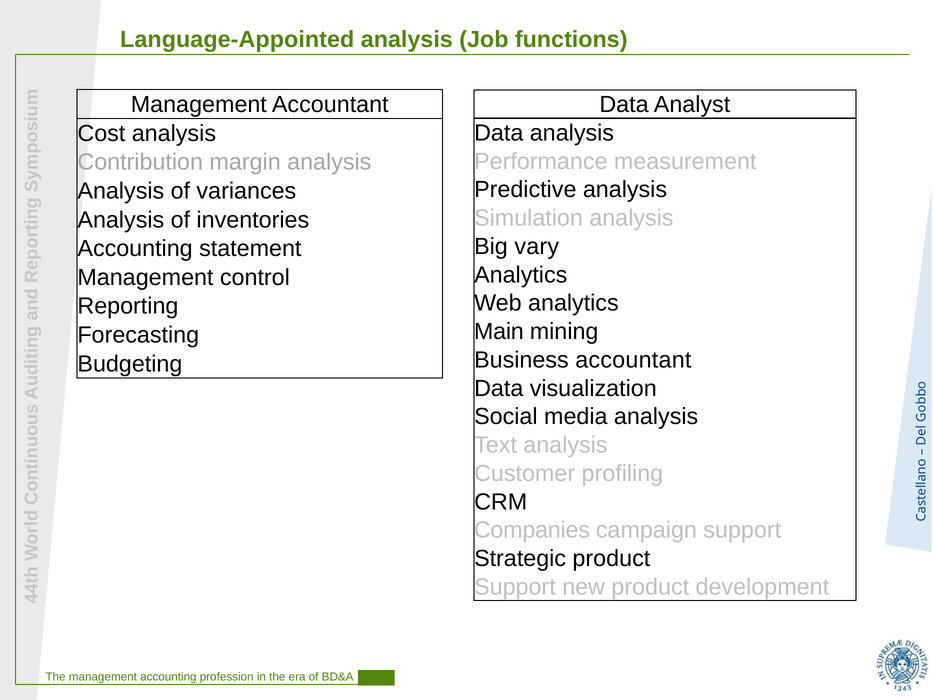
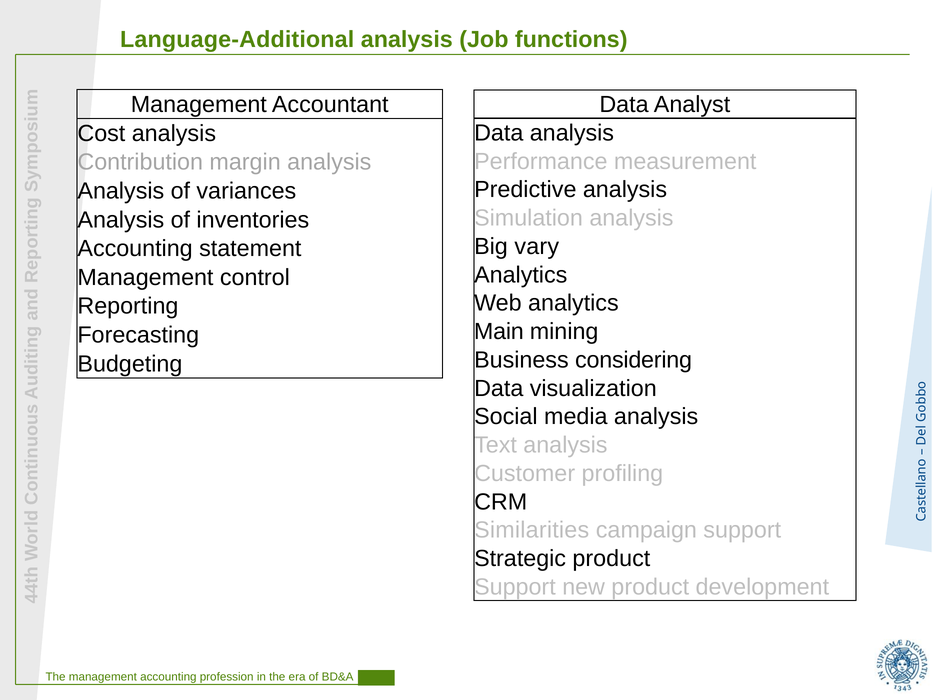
Language-Appointed: Language-Appointed -> Language-Additional
Business accountant: accountant -> considering
Companies: Companies -> Similarities
